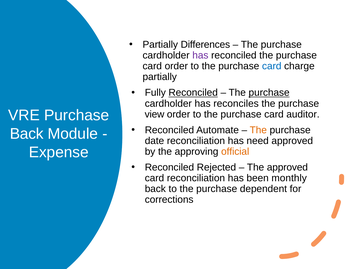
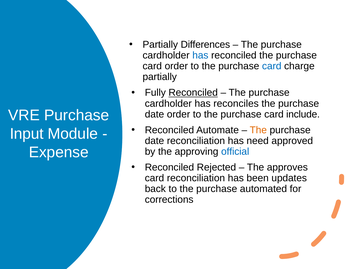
has at (200, 55) colour: purple -> blue
purchase at (269, 93) underline: present -> none
view at (155, 114): view -> date
auditor: auditor -> include
Back at (27, 134): Back -> Input
official colour: orange -> blue
The approved: approved -> approves
monthly: monthly -> updates
dependent: dependent -> automated
